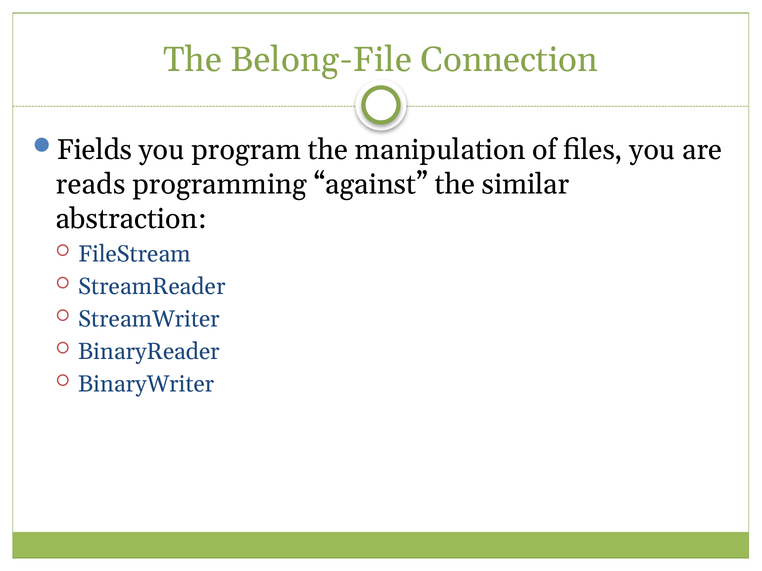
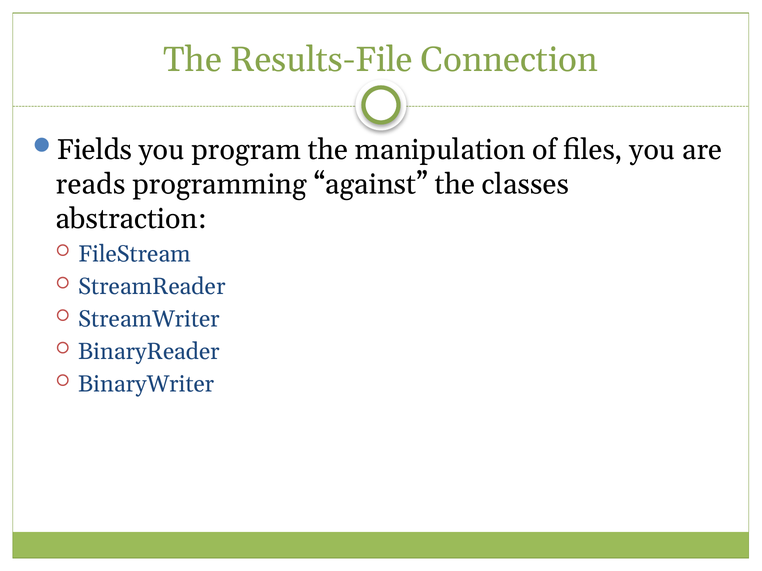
Belong-File: Belong-File -> Results-File
similar: similar -> classes
